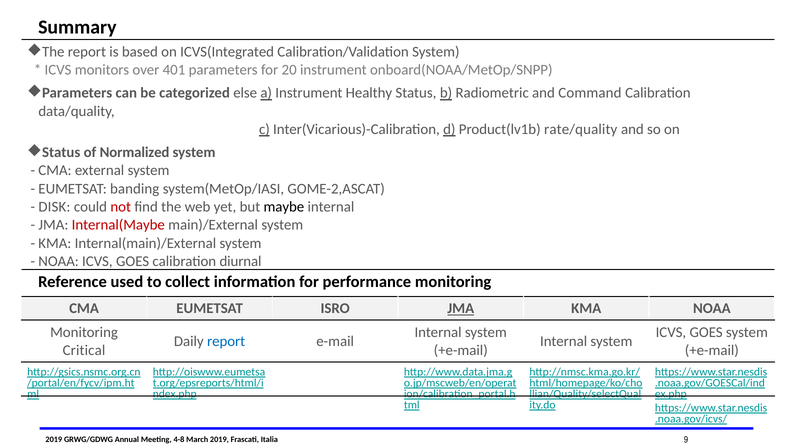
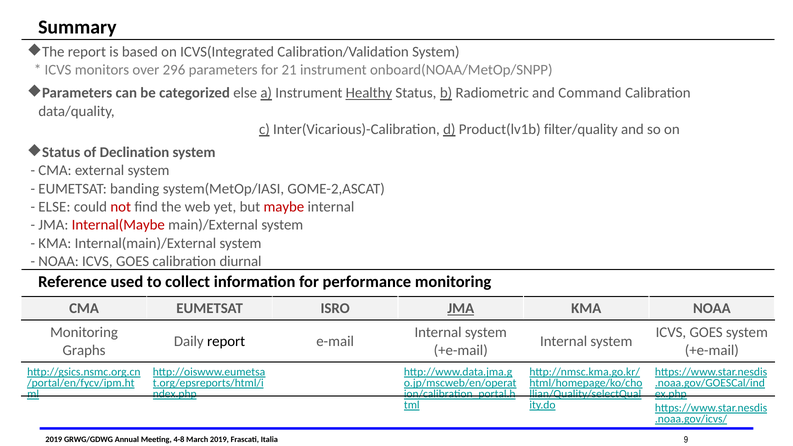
401: 401 -> 296
20: 20 -> 21
Healthy underline: none -> present
rate/quality: rate/quality -> filter/quality
Normalized: Normalized -> Declination
DISK at (54, 207): DISK -> ELSE
maybe colour: black -> red
report at (226, 341) colour: blue -> black
Critical: Critical -> Graphs
